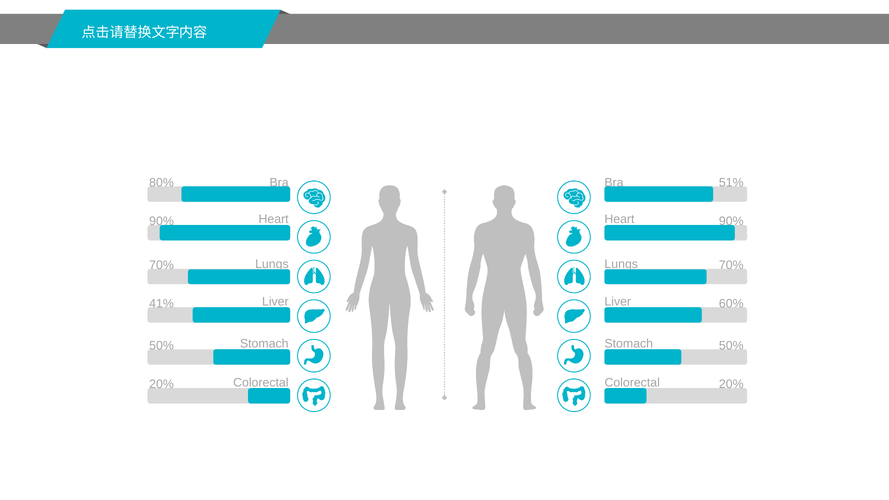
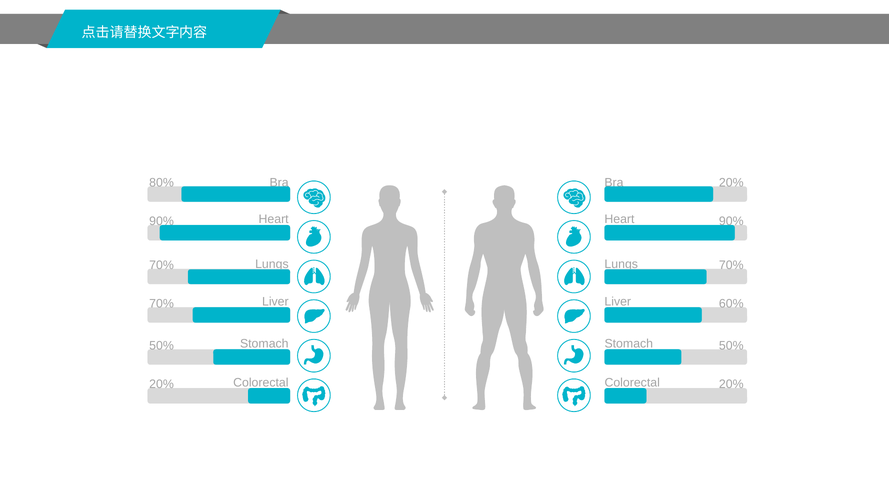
51% at (731, 183): 51% -> 20%
41% at (162, 304): 41% -> 70%
